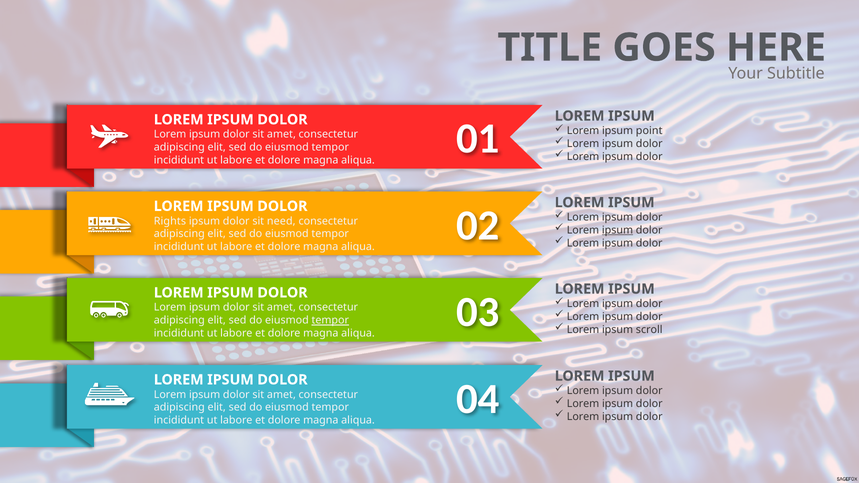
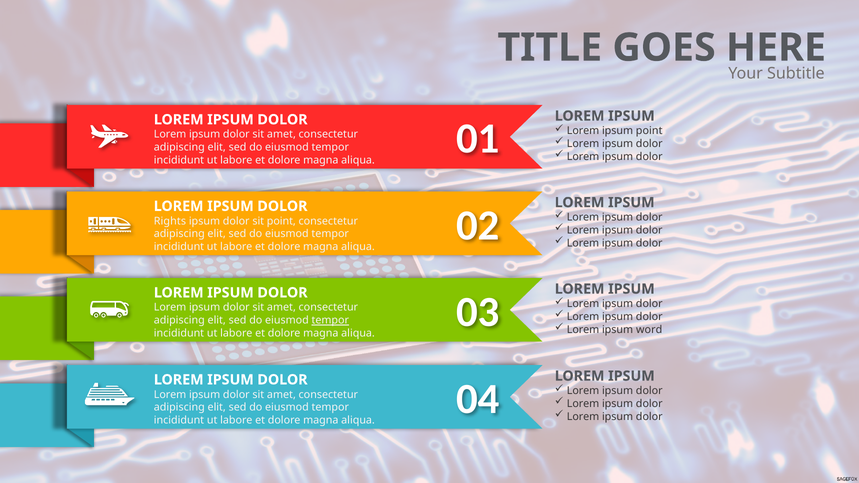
sit need: need -> point
ipsum at (618, 230) underline: present -> none
scroll: scroll -> word
